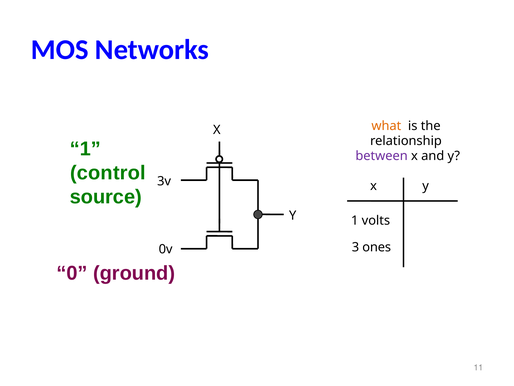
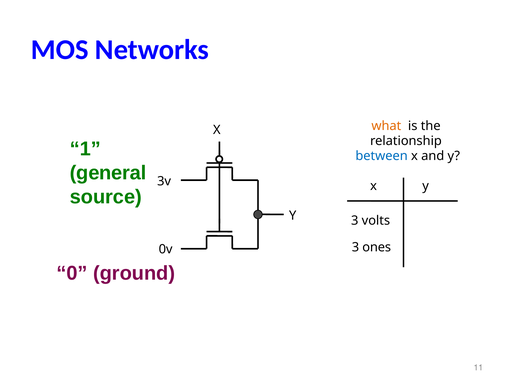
between colour: purple -> blue
control: control -> general
1 at (355, 220): 1 -> 3
